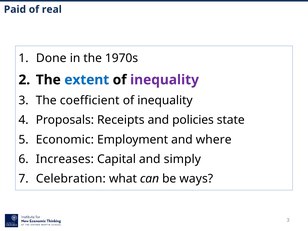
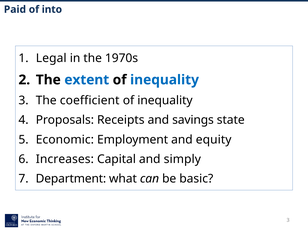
real: real -> into
Done: Done -> Legal
inequality at (165, 80) colour: purple -> blue
policies: policies -> savings
where: where -> equity
Celebration: Celebration -> Department
ways: ways -> basic
